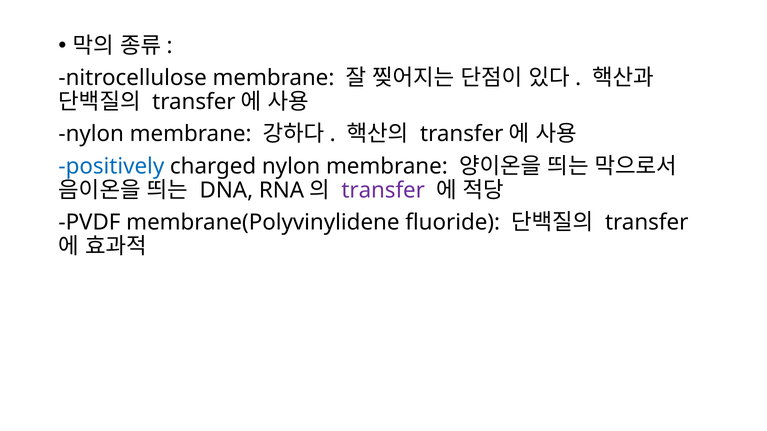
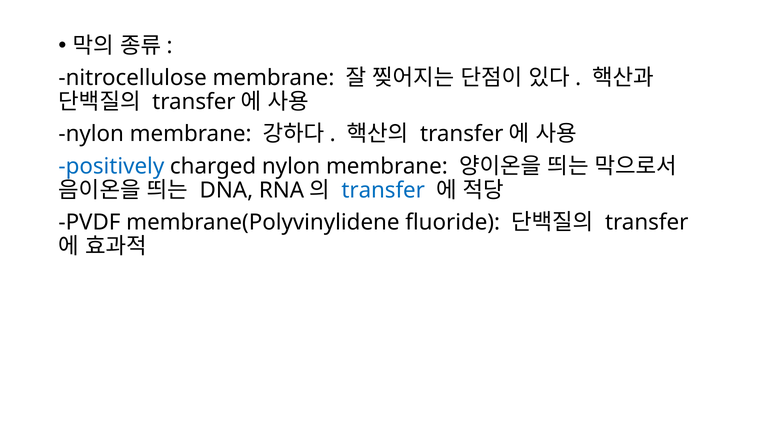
transfer at (383, 190) colour: purple -> blue
